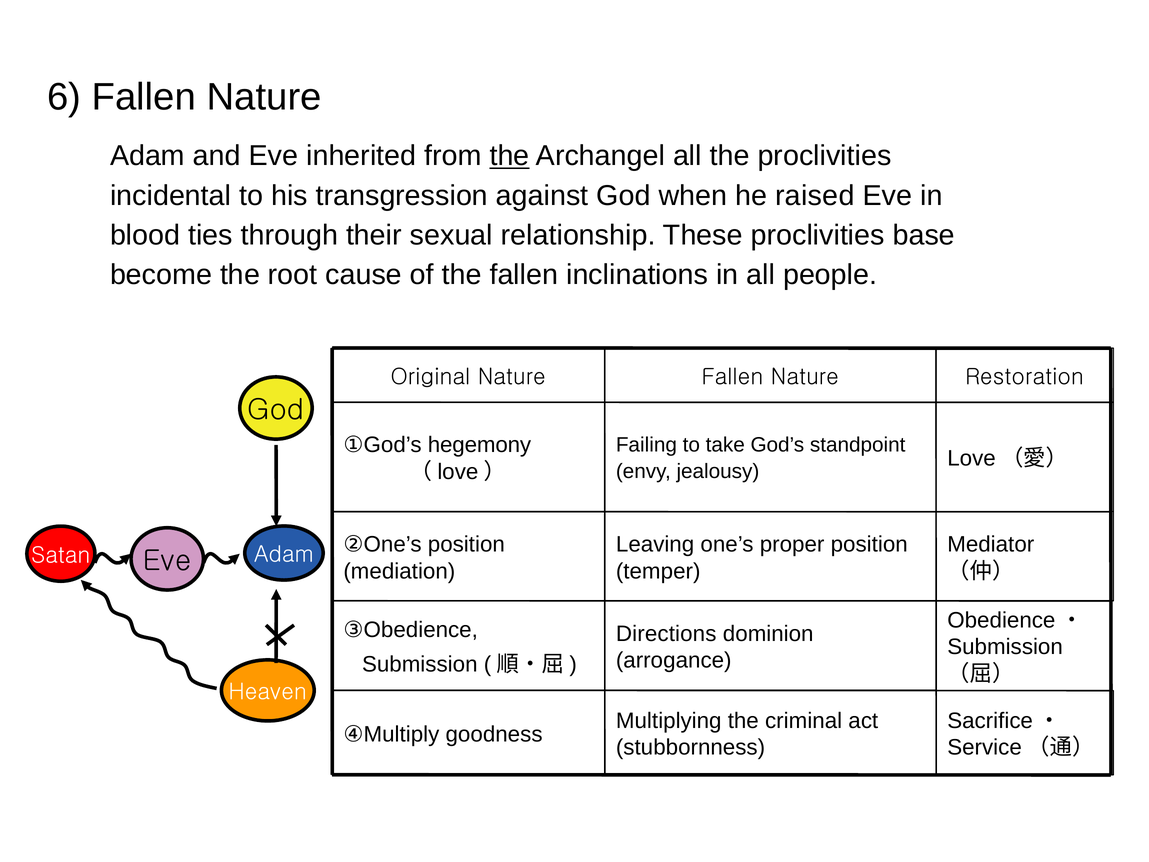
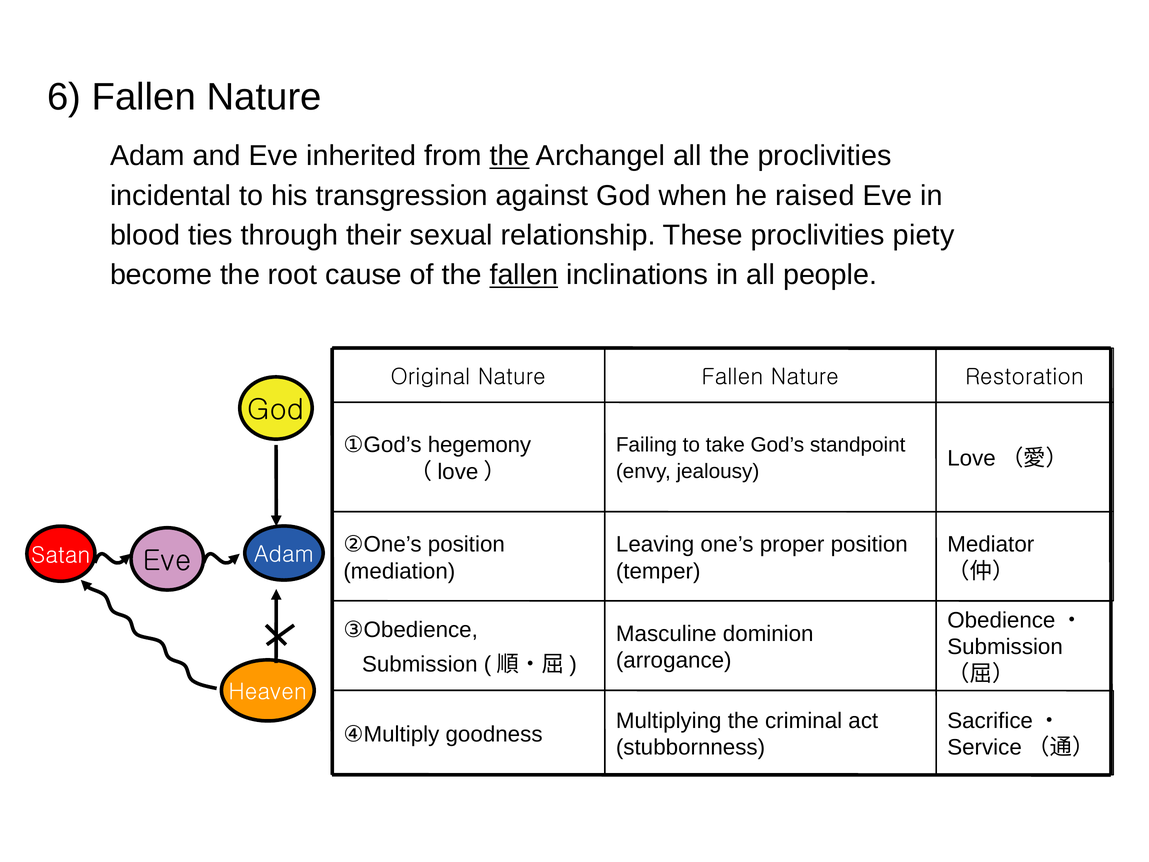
base: base -> piety
fallen at (524, 275) underline: none -> present
Directions: Directions -> Masculine
